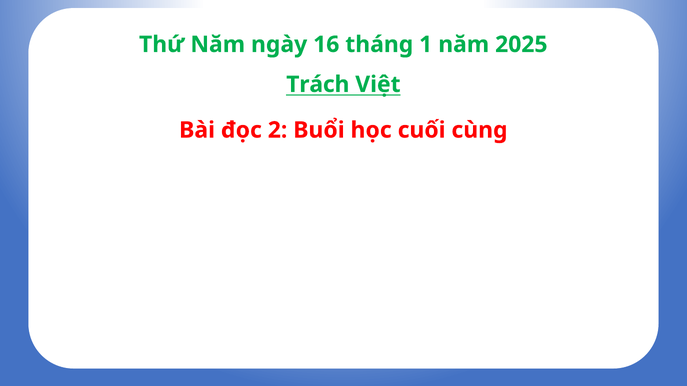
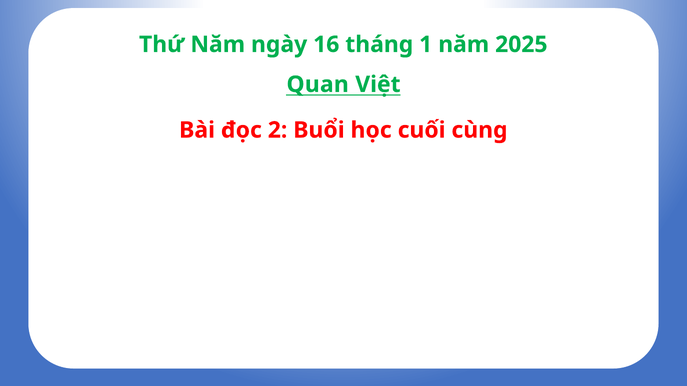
Trách: Trách -> Quan
